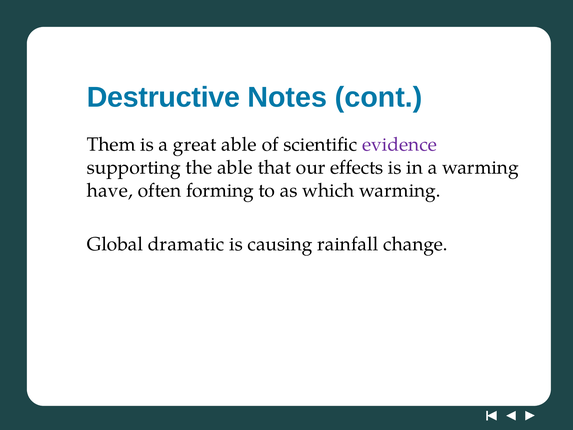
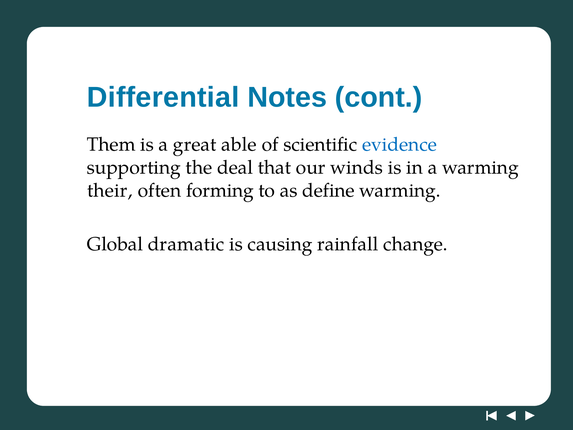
Destructive: Destructive -> Differential
evidence colour: purple -> blue
the able: able -> deal
effects: effects -> winds
have: have -> their
which: which -> define
